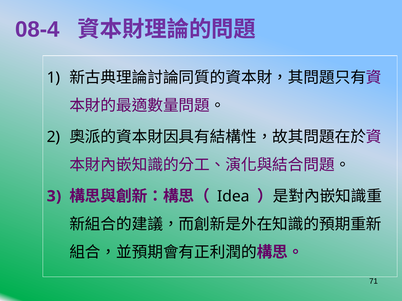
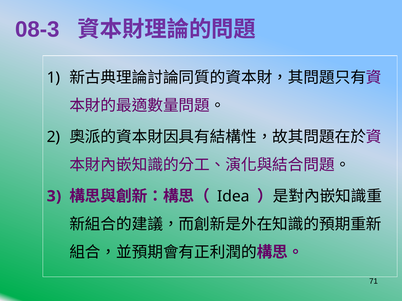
08-4: 08-4 -> 08-3
